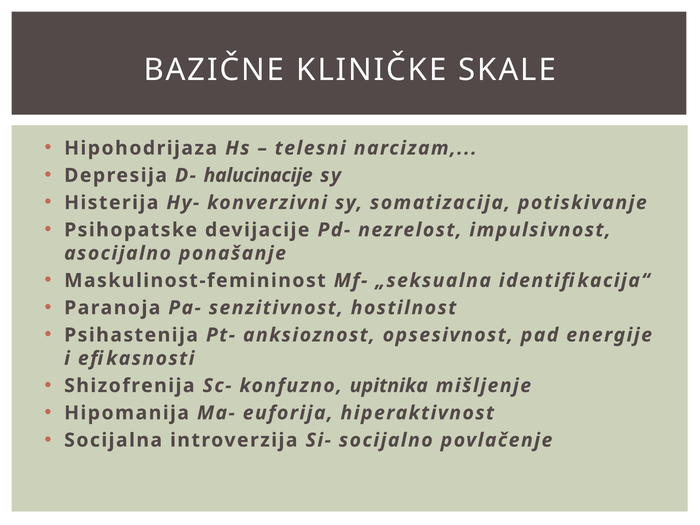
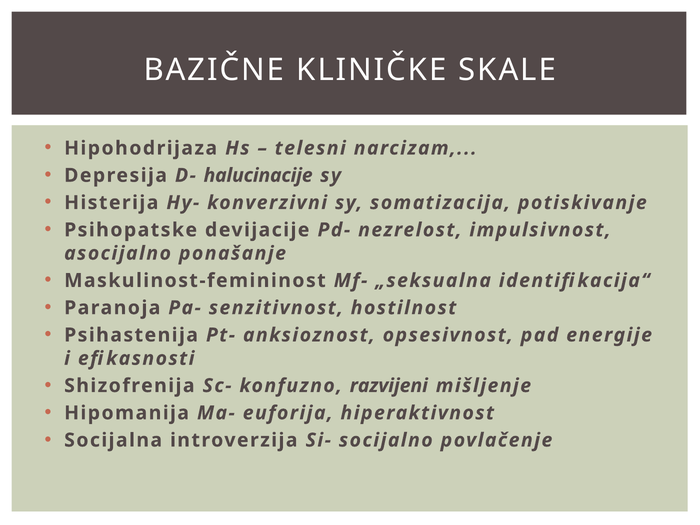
upitnika: upitnika -> razvijeni
